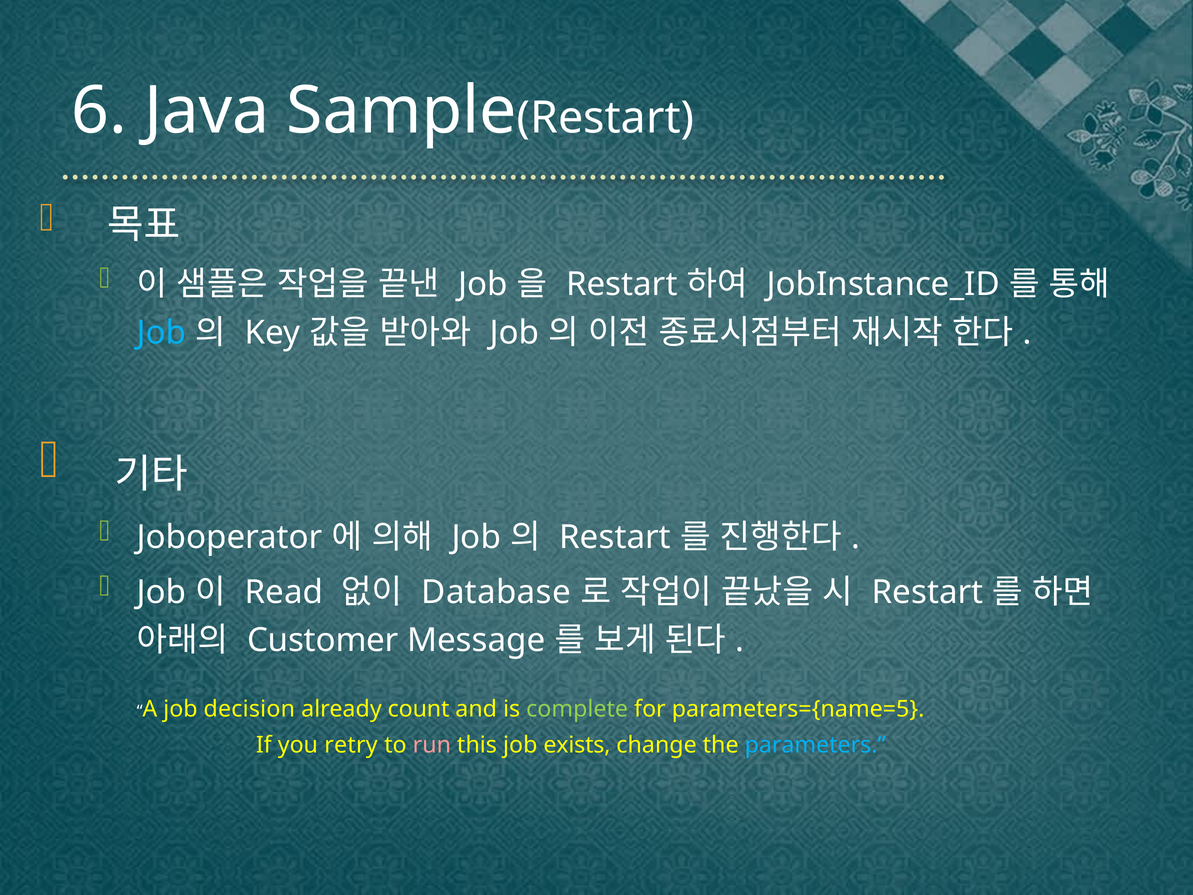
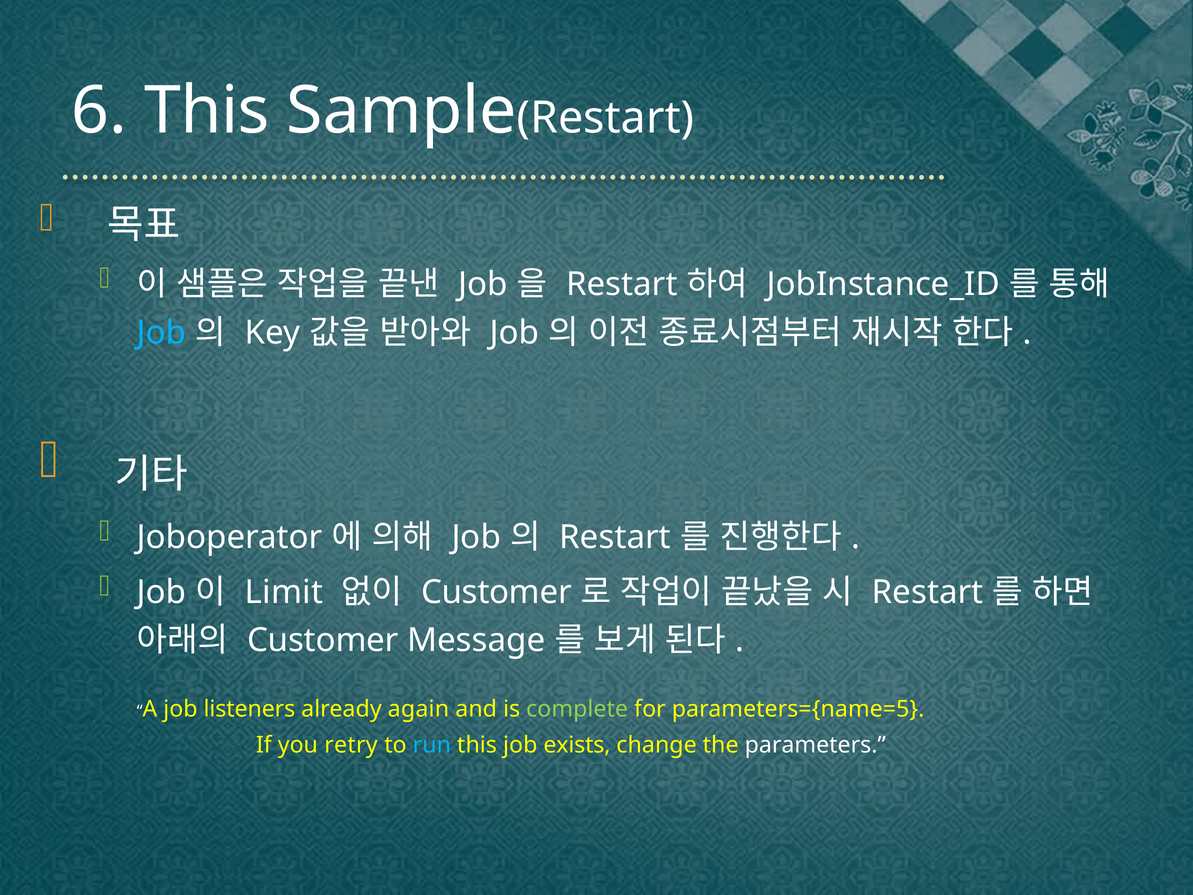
6 Java: Java -> This
Read: Read -> Limit
Database at (496, 592): Database -> Customer
decision: decision -> listeners
count: count -> again
run colour: pink -> light blue
parameters colour: light blue -> white
